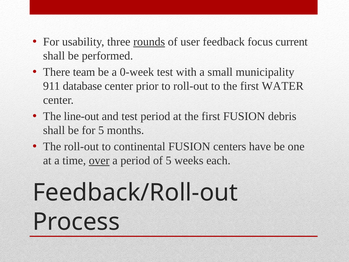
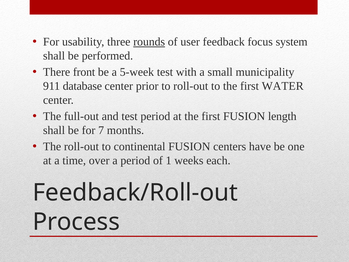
current: current -> system
team: team -> front
0-week: 0-week -> 5-week
line-out: line-out -> full-out
debris: debris -> length
for 5: 5 -> 7
over underline: present -> none
of 5: 5 -> 1
